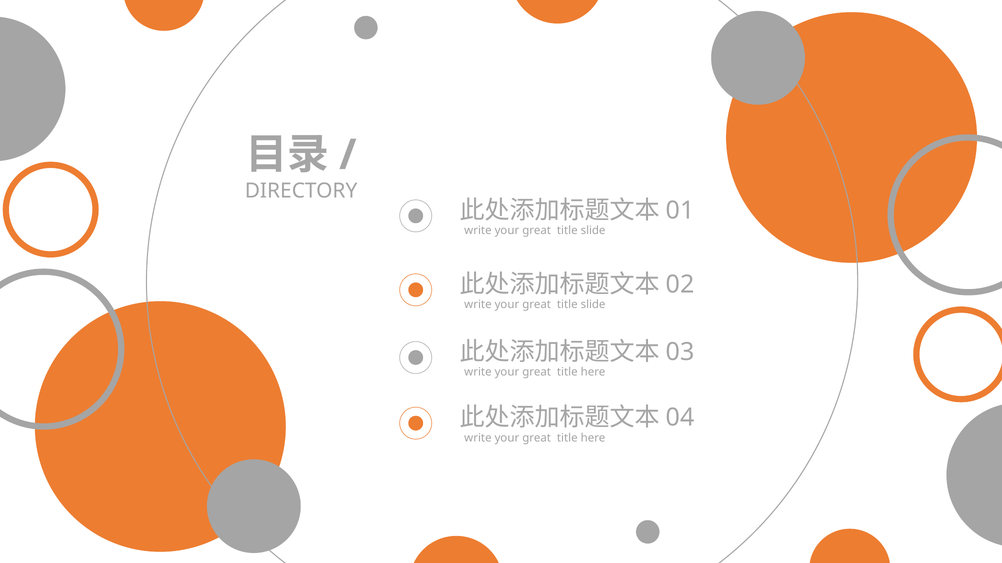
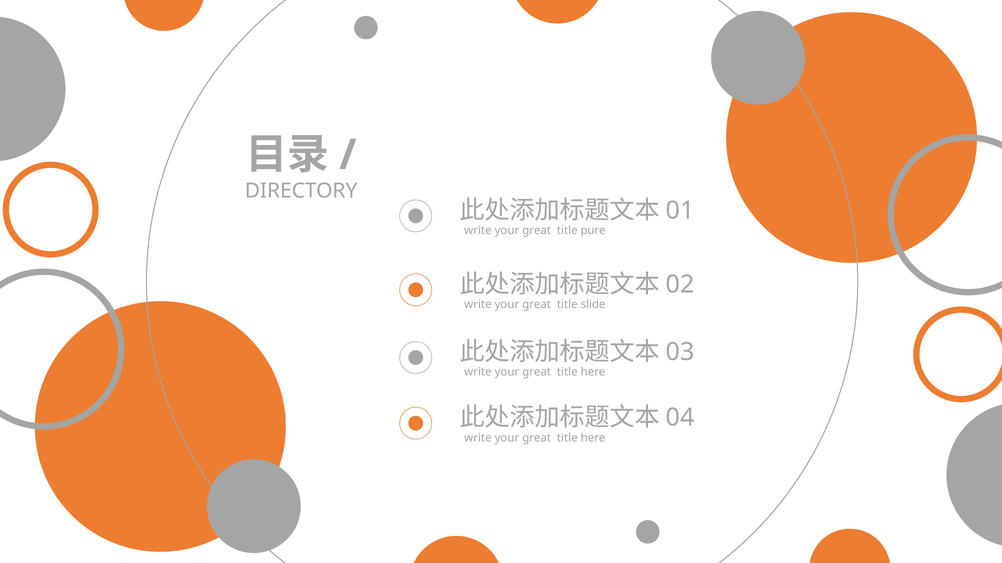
slide at (593, 231): slide -> pure
